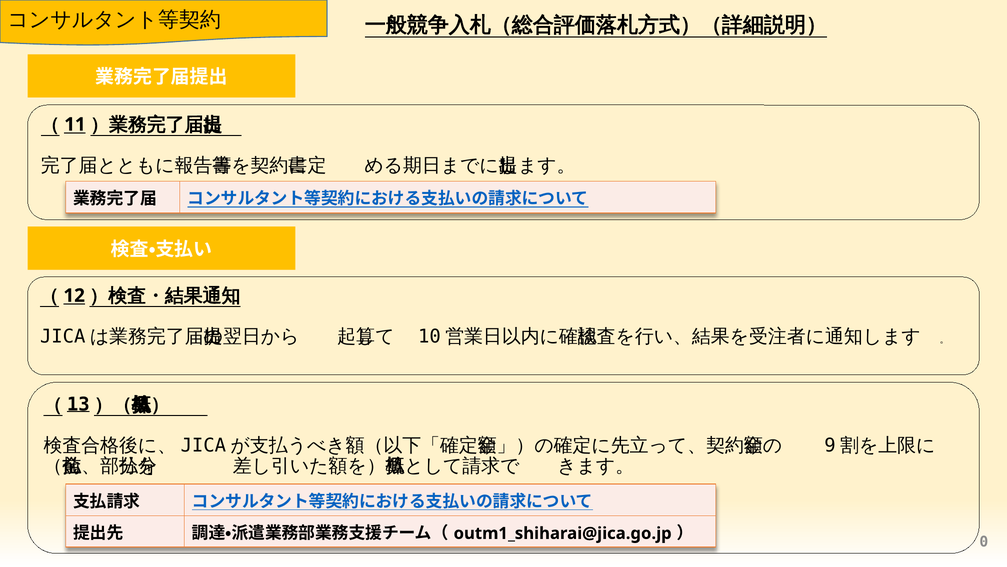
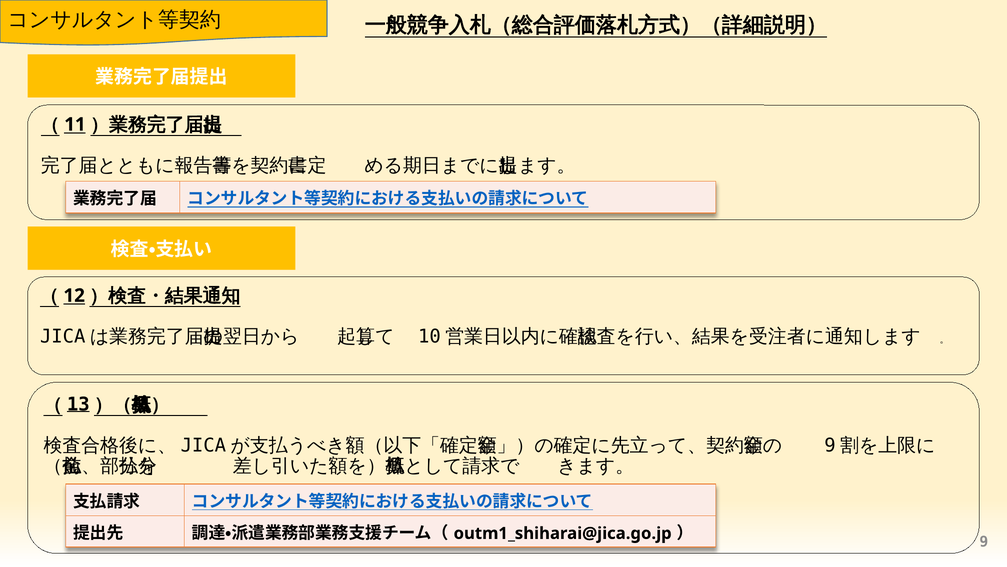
0: 0 -> 9
